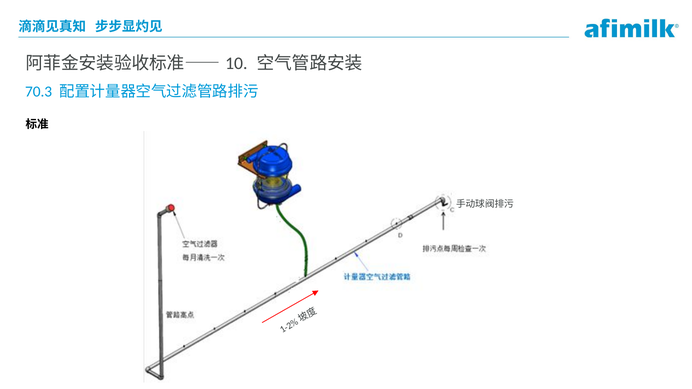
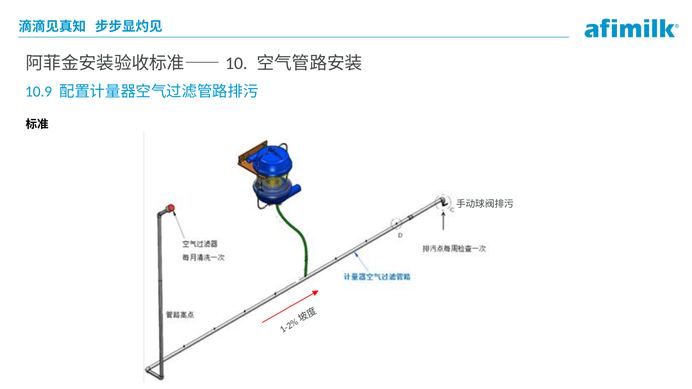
70.3: 70.3 -> 10.9
